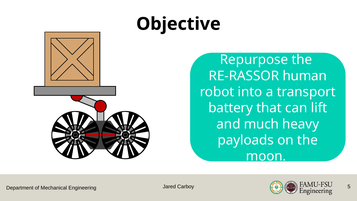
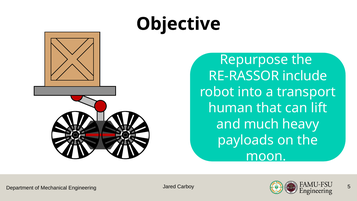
human: human -> include
battery: battery -> human
